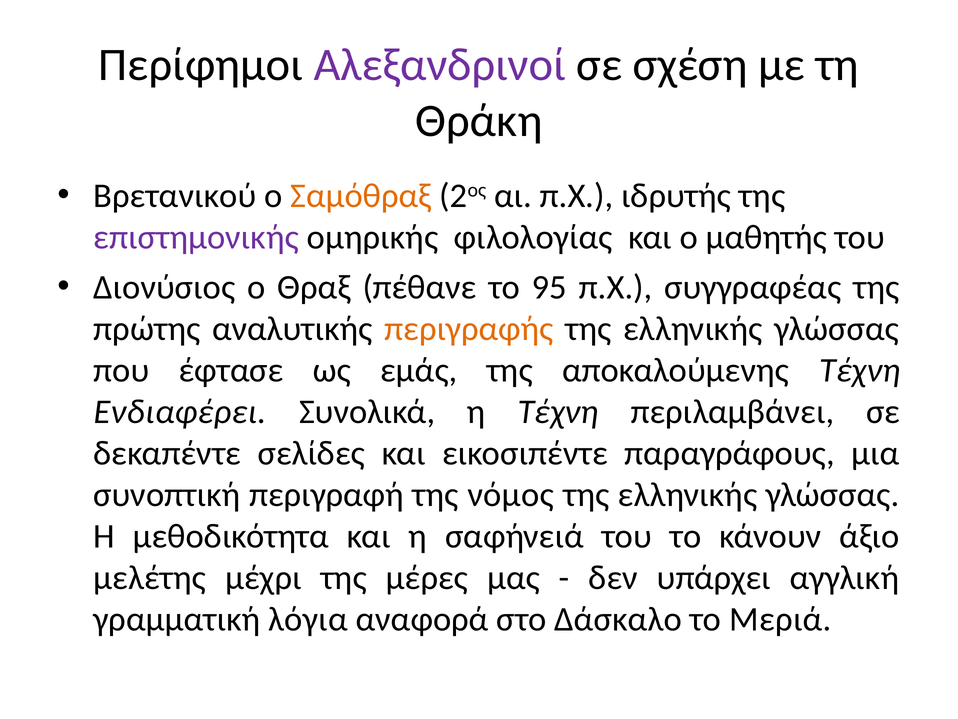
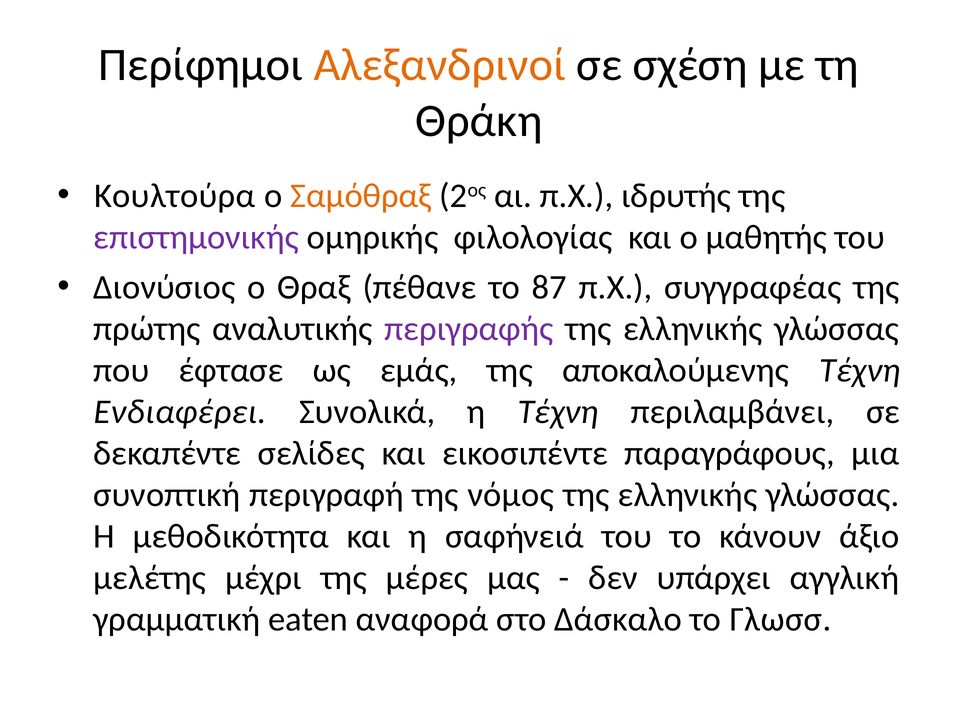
Αλεξανδρινοί colour: purple -> orange
Βρετανικού: Βρετανικού -> Κουλτούρα
95: 95 -> 87
περιγραφής colour: orange -> purple
λόγια: λόγια -> eaten
Μεριά: Μεριά -> Γλωσσ
